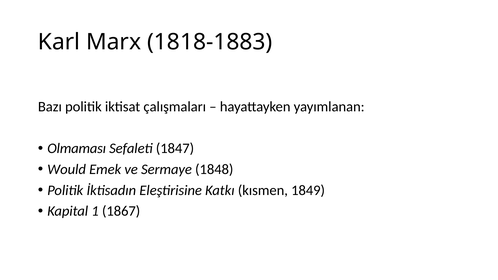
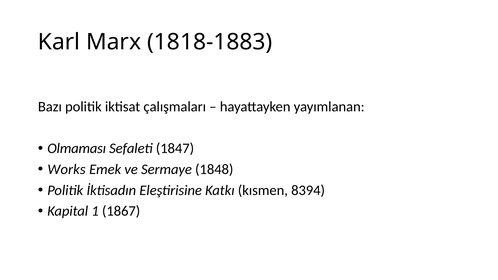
Would: Would -> Works
1849: 1849 -> 8394
